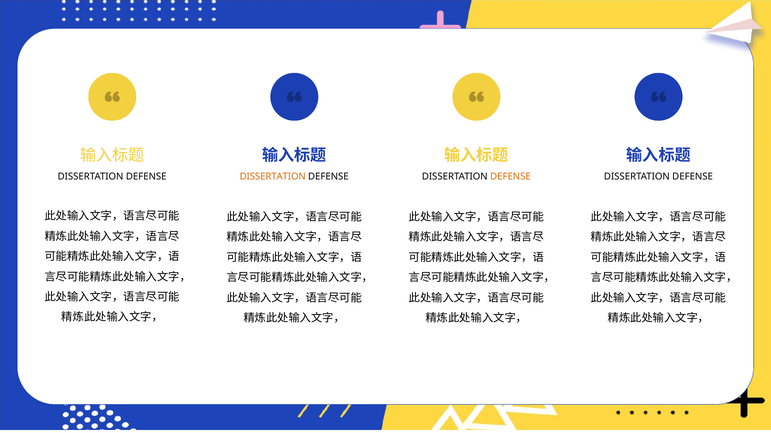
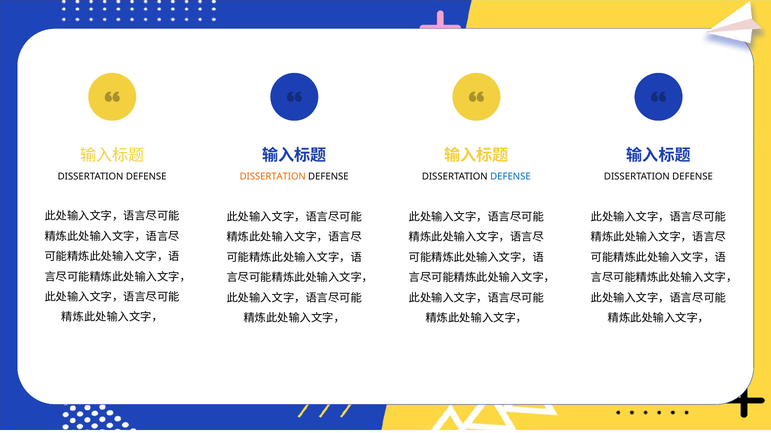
DEFENSE at (510, 177) colour: orange -> blue
